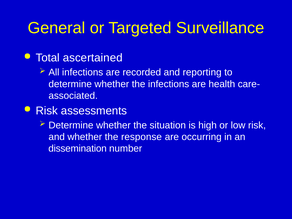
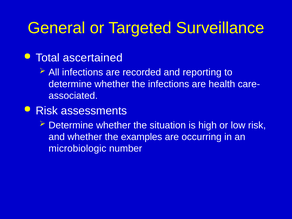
response: response -> examples
dissemination: dissemination -> microbiologic
